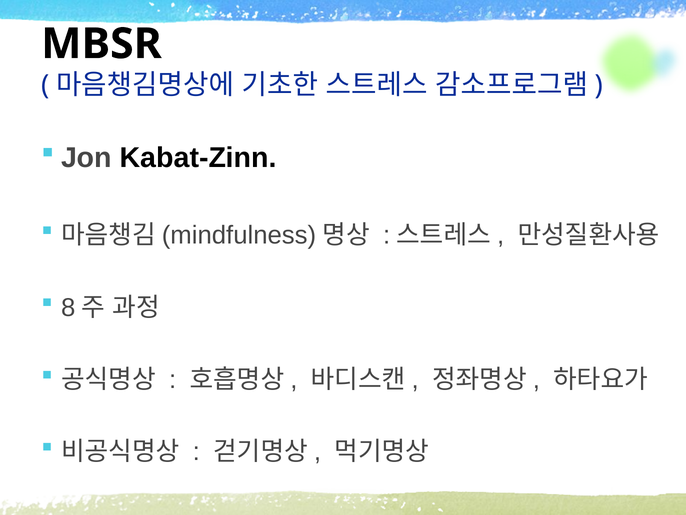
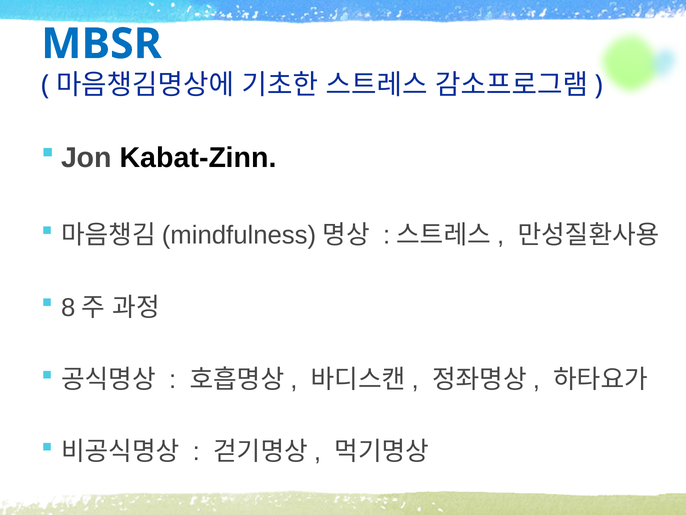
MBSR colour: black -> blue
